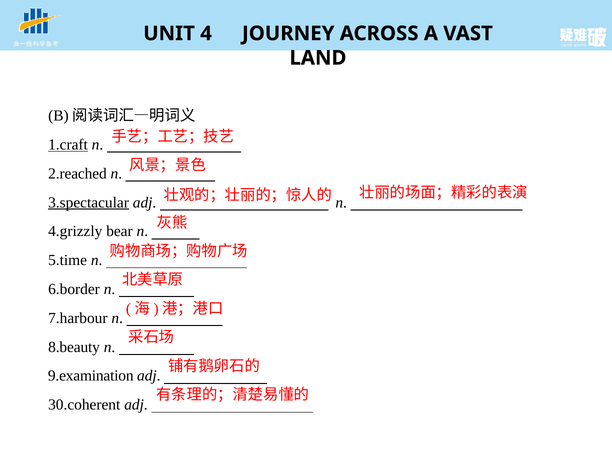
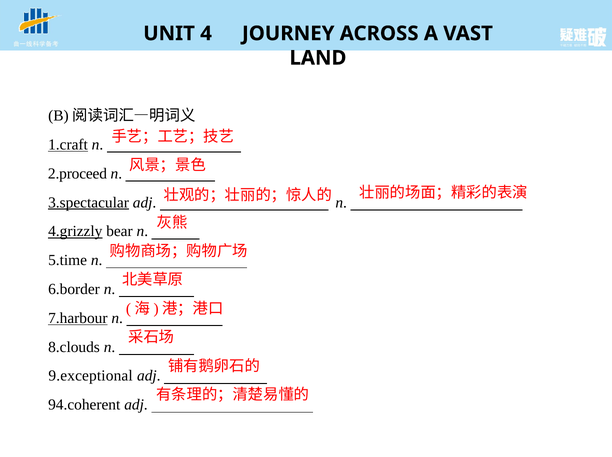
2.reached: 2.reached -> 2.proceed
4.grizzly underline: none -> present
7.harbour underline: none -> present
8.beauty: 8.beauty -> 8.clouds
9.examination: 9.examination -> 9.exceptional
30.coherent: 30.coherent -> 94.coherent
